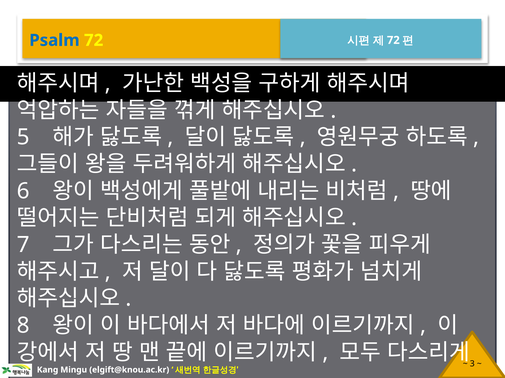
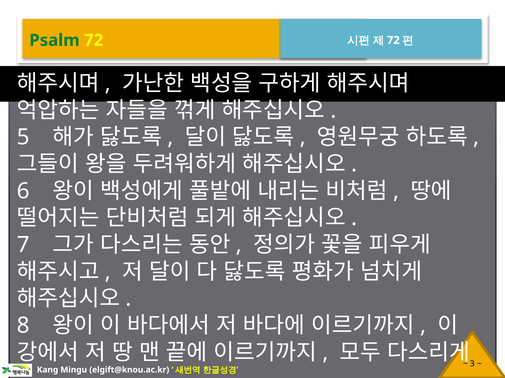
Psalm colour: blue -> green
